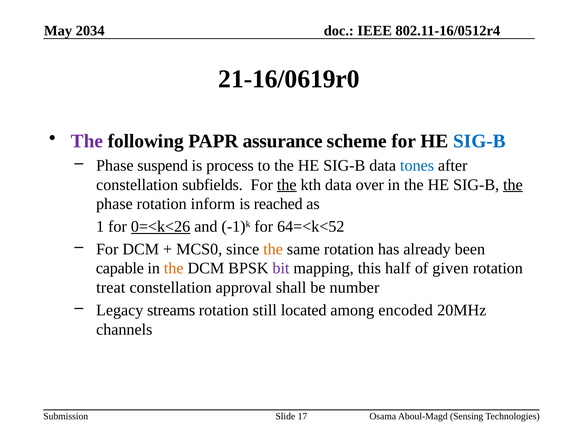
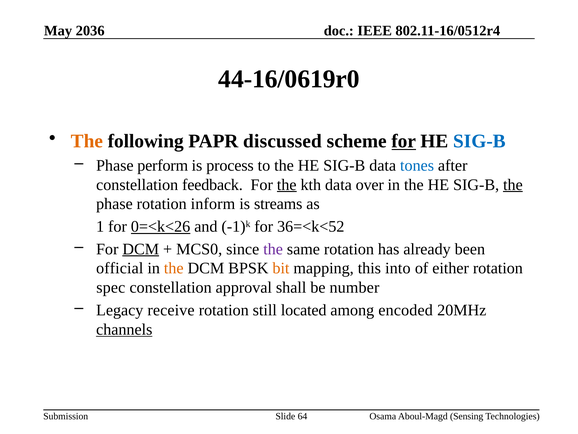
2034: 2034 -> 2036
21-16/0619r0: 21-16/0619r0 -> 44-16/0619r0
The at (87, 141) colour: purple -> orange
assurance: assurance -> discussed
for at (404, 141) underline: none -> present
suspend: suspend -> perform
subfields: subfields -> feedback
reached: reached -> streams
64=<k<52: 64=<k<52 -> 36=<k<52
DCM at (141, 249) underline: none -> present
the at (273, 249) colour: orange -> purple
capable: capable -> official
bit colour: purple -> orange
half: half -> into
given: given -> either
treat: treat -> spec
streams: streams -> receive
channels underline: none -> present
17: 17 -> 64
